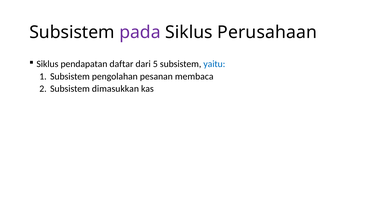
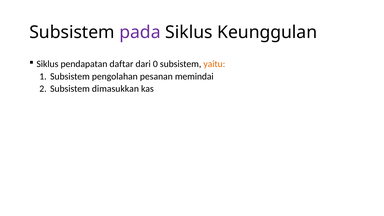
Perusahaan: Perusahaan -> Keunggulan
5: 5 -> 0
yaitu colour: blue -> orange
membaca: membaca -> memindai
